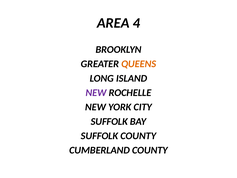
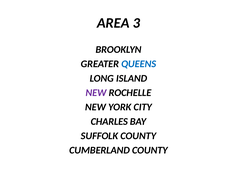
4: 4 -> 3
QUEENS colour: orange -> blue
SUFFOLK at (109, 121): SUFFOLK -> CHARLES
